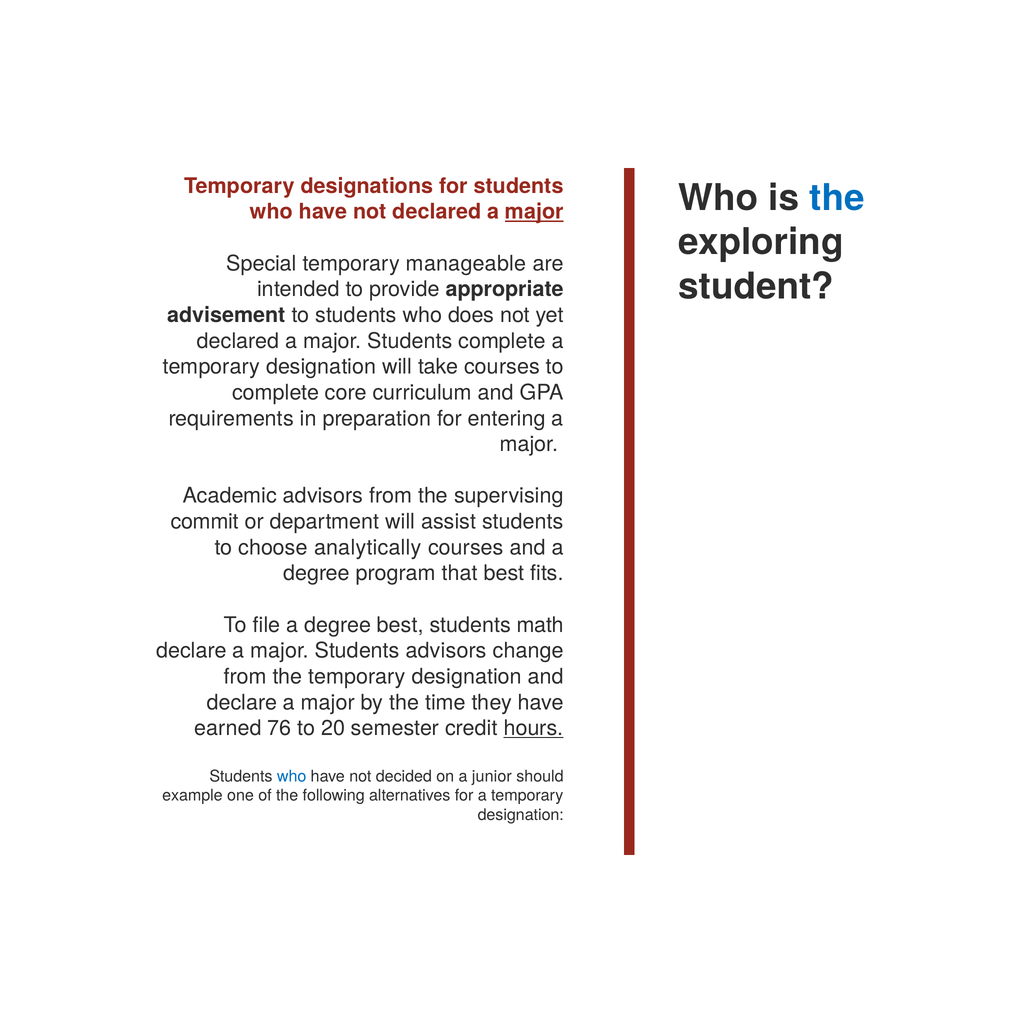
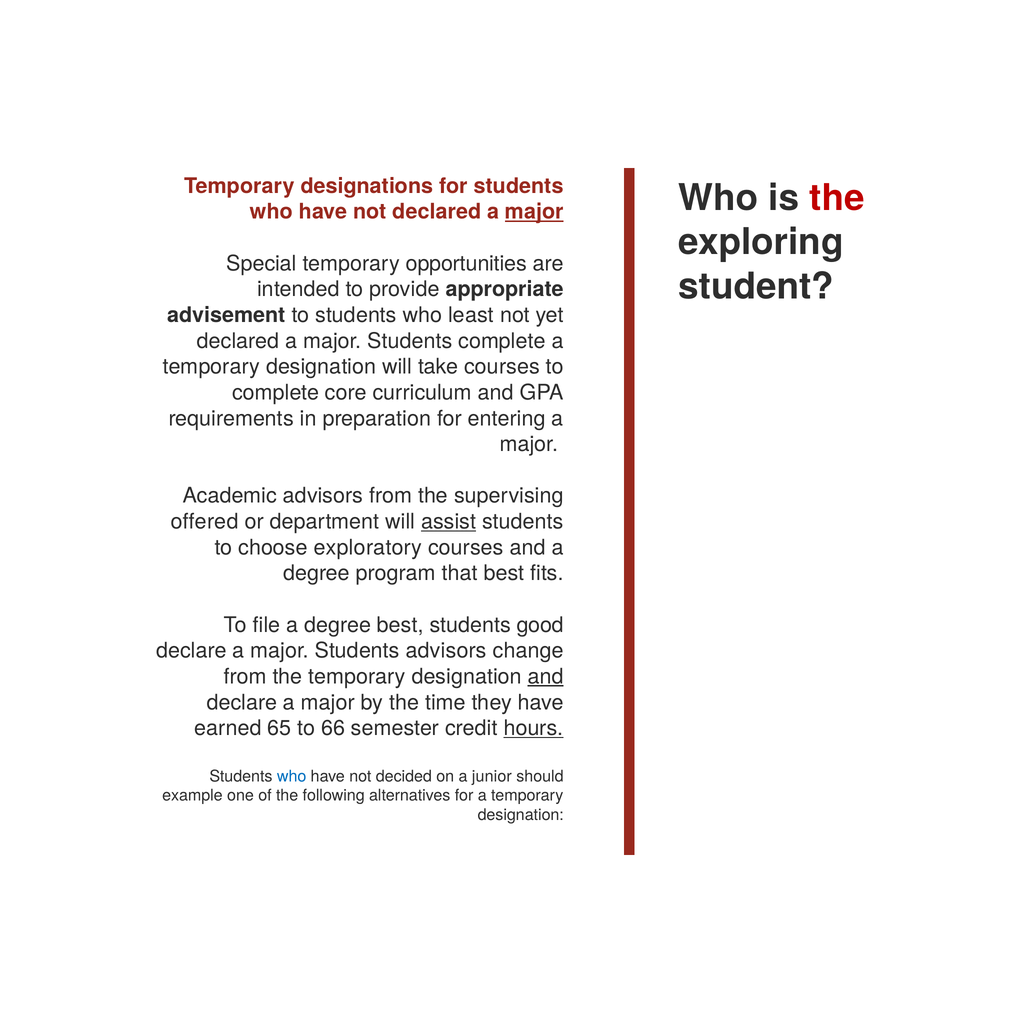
the at (837, 198) colour: blue -> red
manageable: manageable -> opportunities
does: does -> least
commit: commit -> offered
assist underline: none -> present
analytically: analytically -> exploratory
math: math -> good
and at (546, 677) underline: none -> present
76: 76 -> 65
20: 20 -> 66
